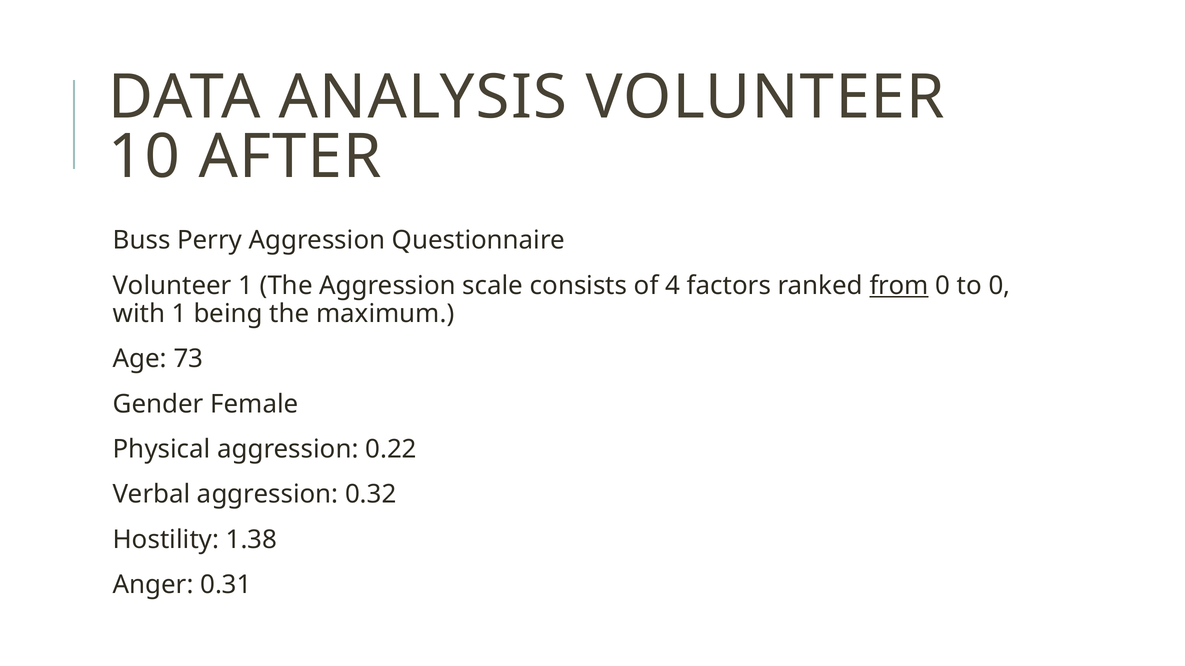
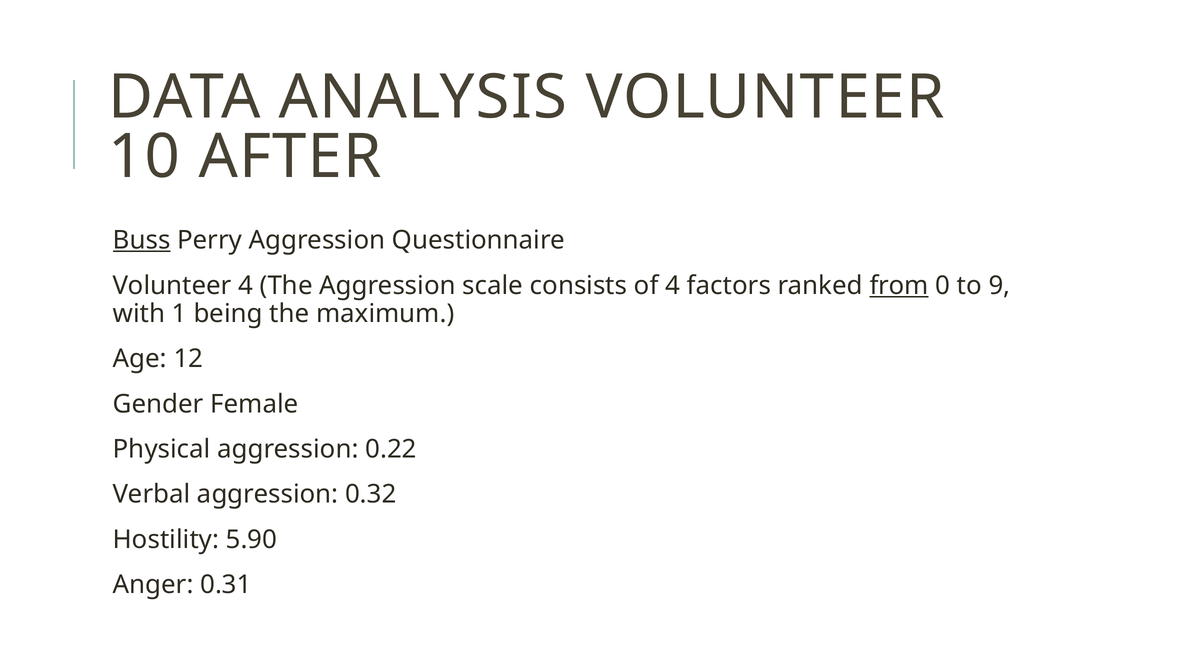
Buss underline: none -> present
Volunteer 1: 1 -> 4
to 0: 0 -> 9
73: 73 -> 12
1.38: 1.38 -> 5.90
